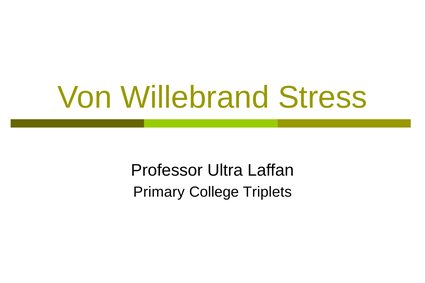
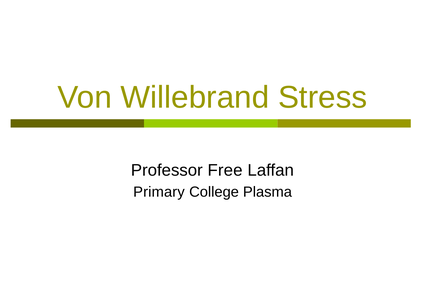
Ultra: Ultra -> Free
Triplets: Triplets -> Plasma
